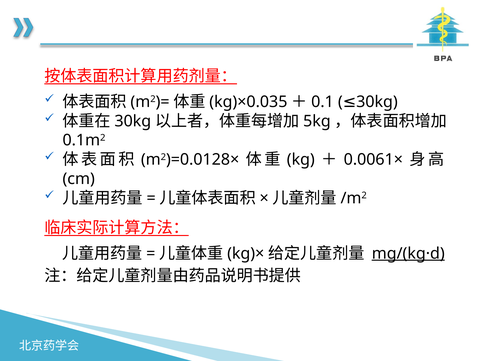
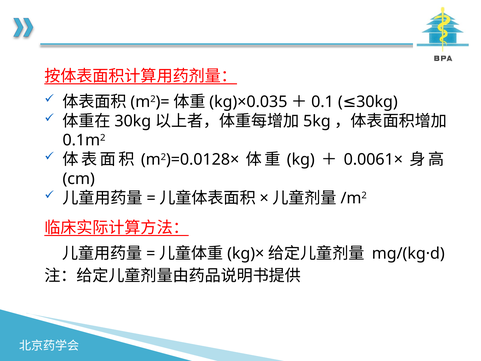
mg/(kg·d underline: present -> none
